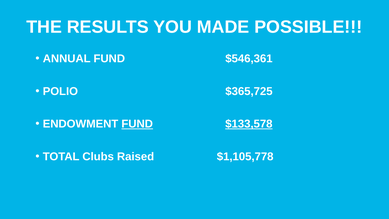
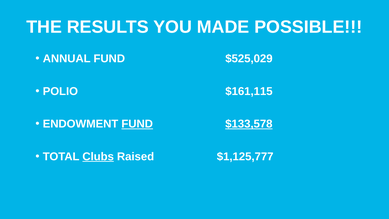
$546,361: $546,361 -> $525,029
$365,725: $365,725 -> $161,115
Clubs underline: none -> present
$1,105,778: $1,105,778 -> $1,125,777
